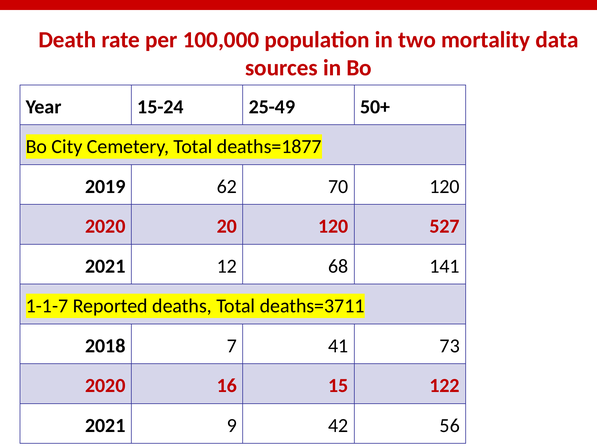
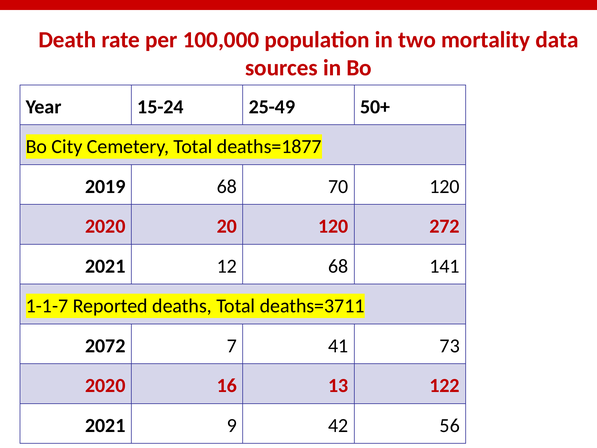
2019 62: 62 -> 68
527: 527 -> 272
2018: 2018 -> 2072
15: 15 -> 13
